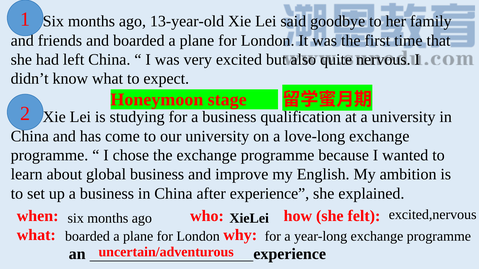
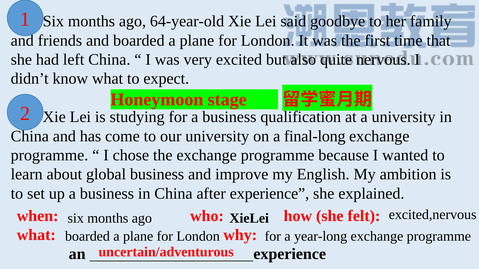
13-year-old: 13-year-old -> 64-year-old
love-long: love-long -> final-long
